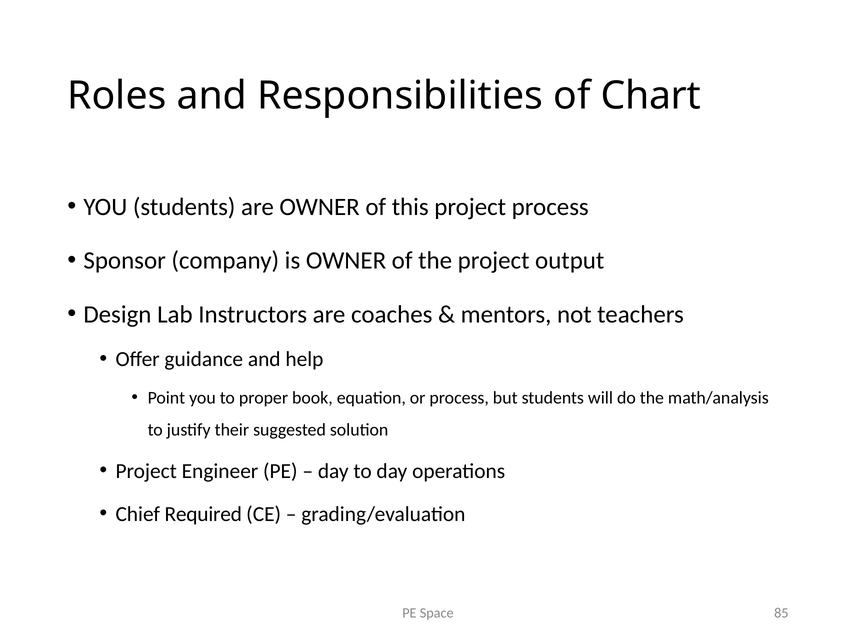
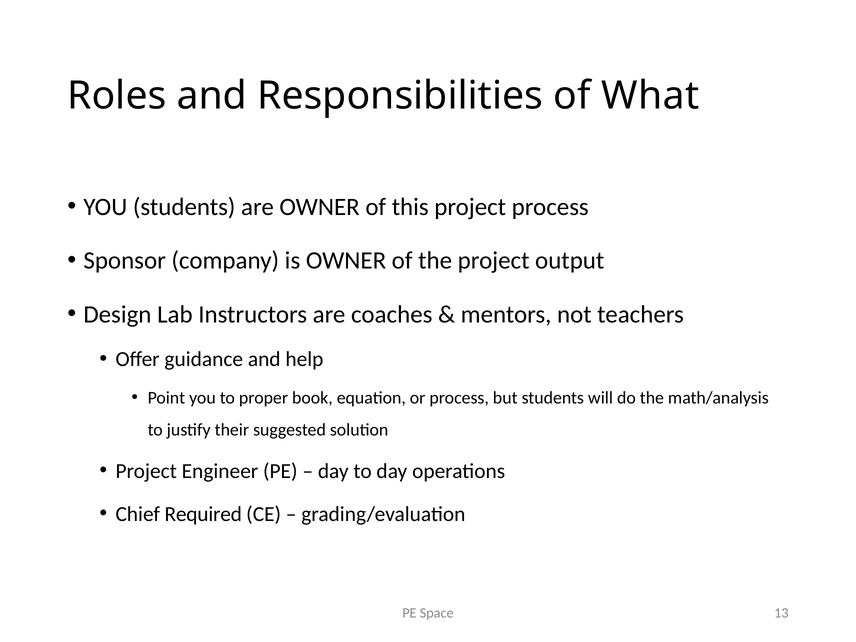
Chart: Chart -> What
85: 85 -> 13
